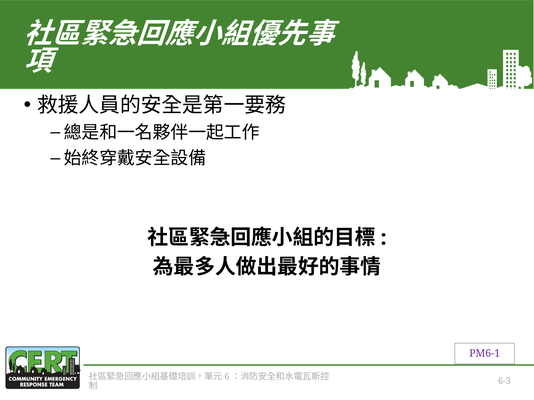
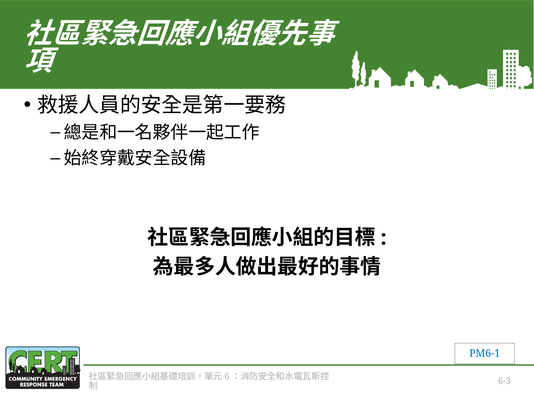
PM6-1 colour: purple -> blue
